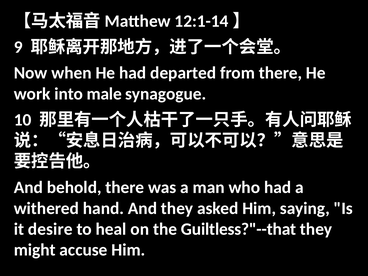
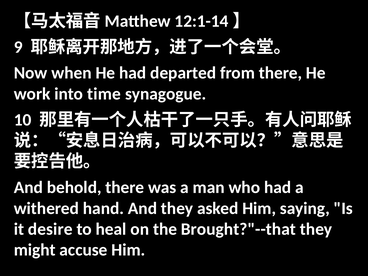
male: male -> time
Guiltless?"--that: Guiltless?"--that -> Brought?"--that
